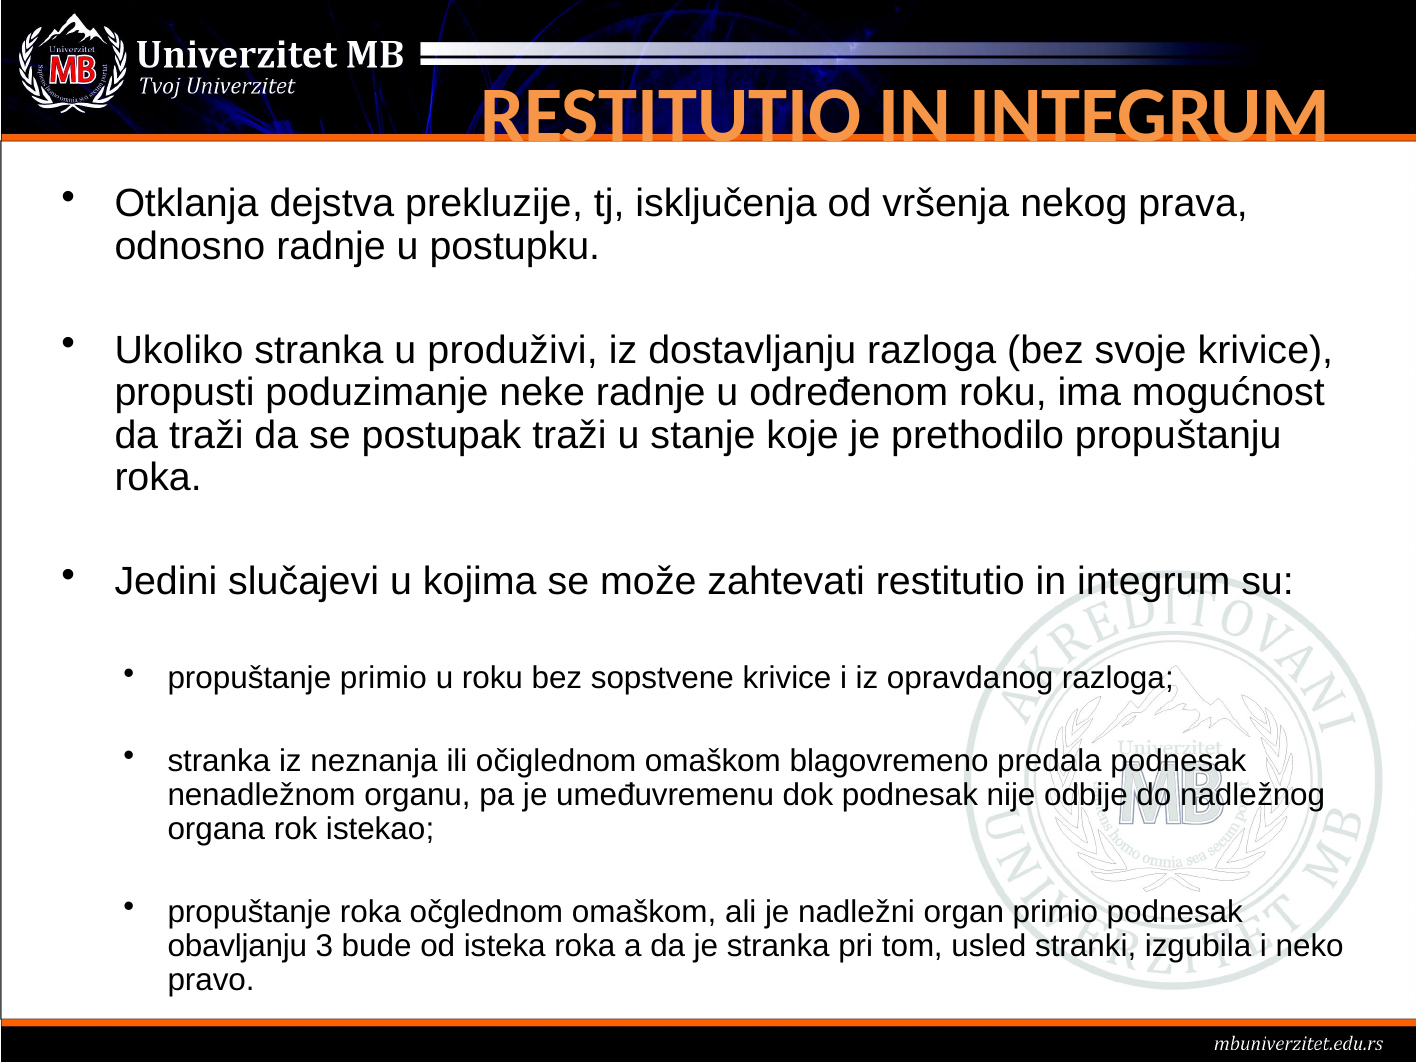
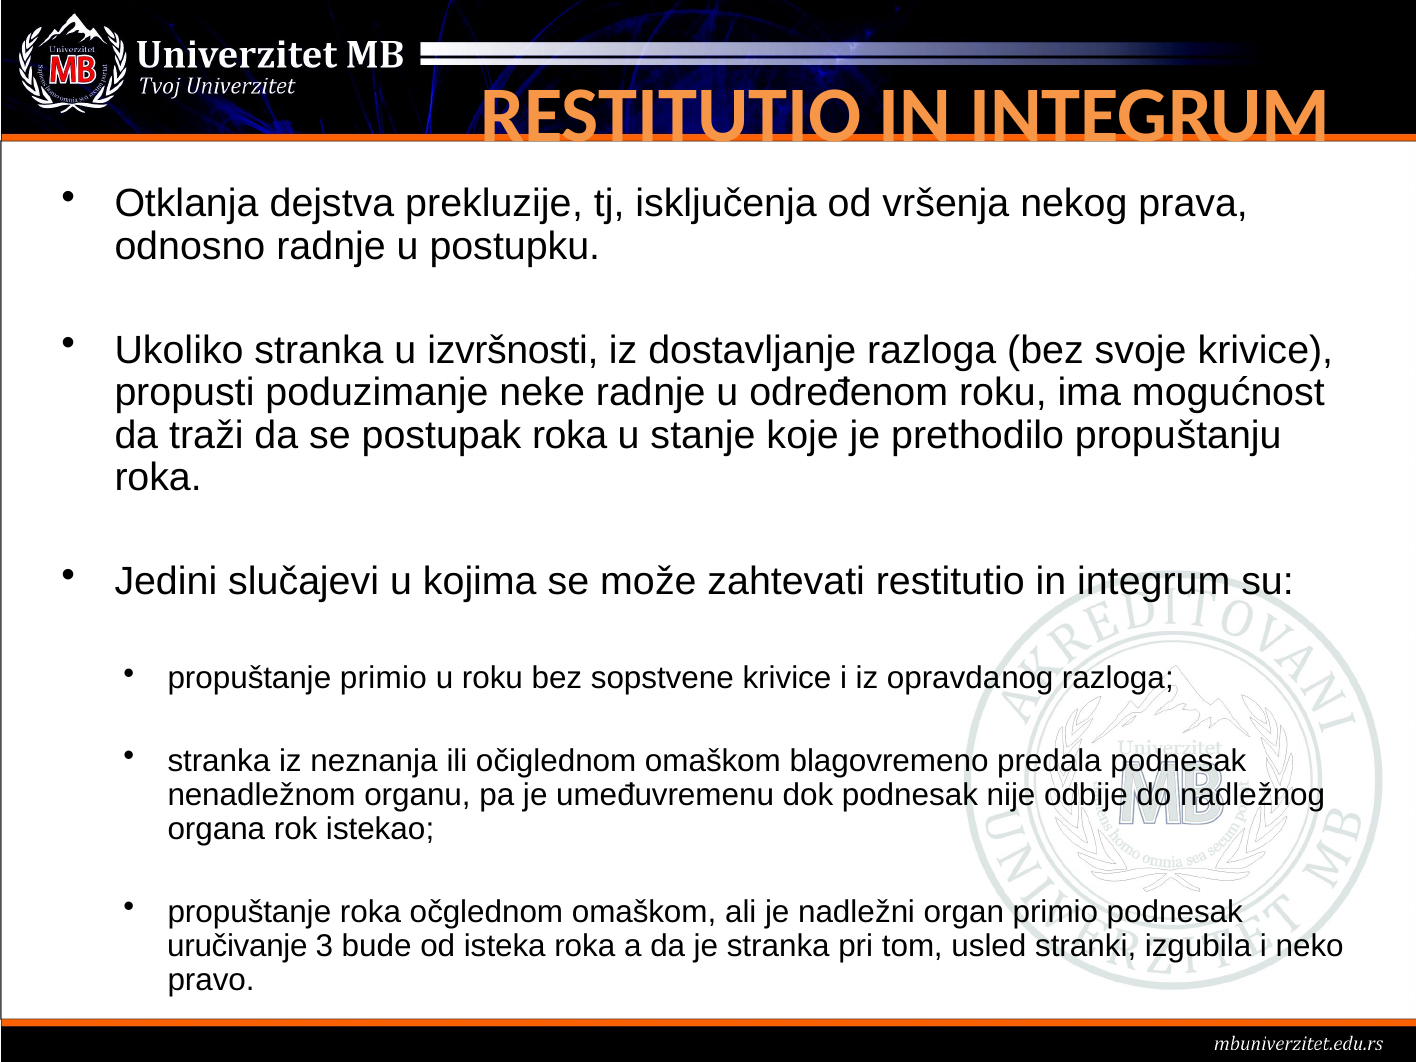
produživi: produživi -> izvršnosti
dostavljanju: dostavljanju -> dostavljanje
postupak traži: traži -> roka
obavljanju: obavljanju -> uručivanje
